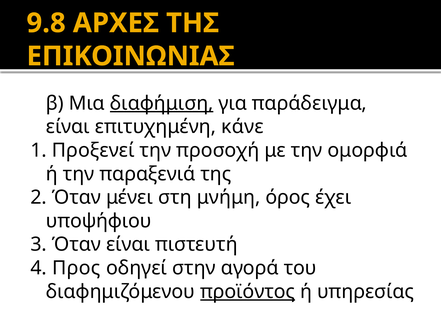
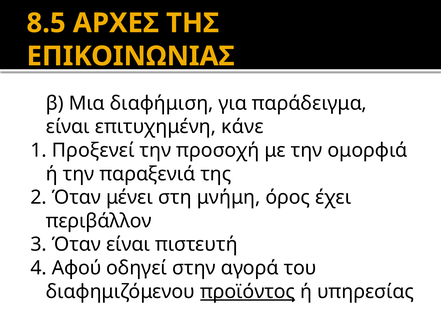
9.8: 9.8 -> 8.5
διαφήμιση underline: present -> none
υποψήφιου: υποψήφιου -> περιβάλλον
Προς: Προς -> Αφού
